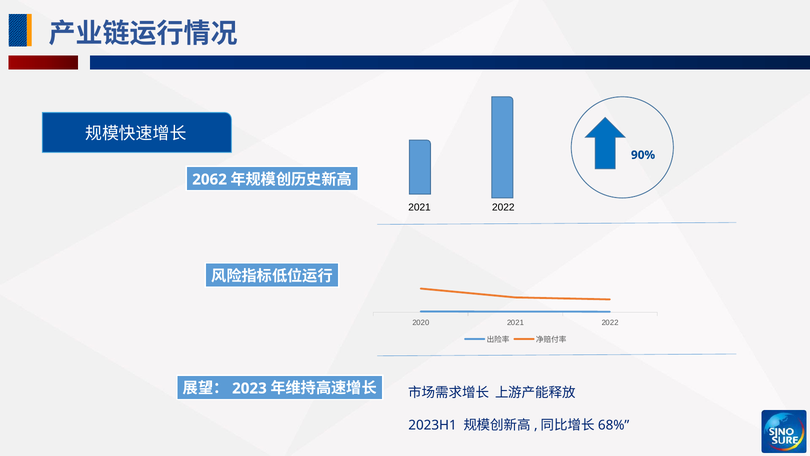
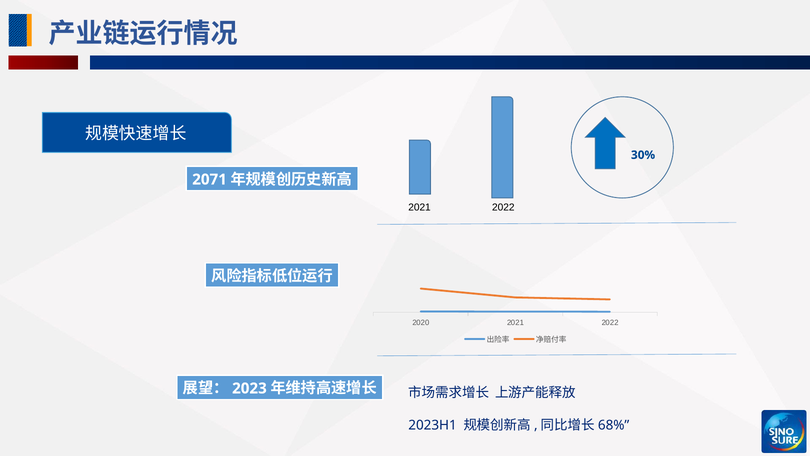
90%: 90% -> 30%
2062: 2062 -> 2071
